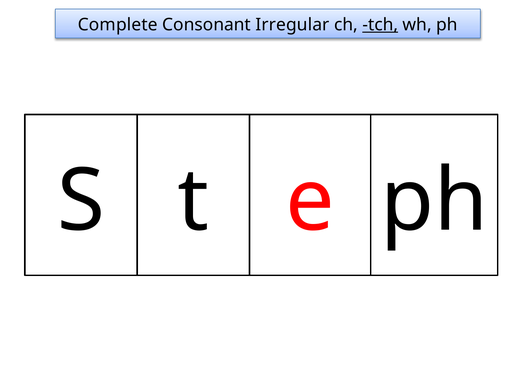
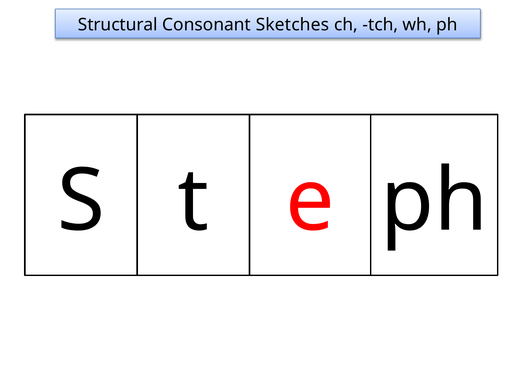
Complete: Complete -> Structural
Irregular: Irregular -> Sketches
tch underline: present -> none
